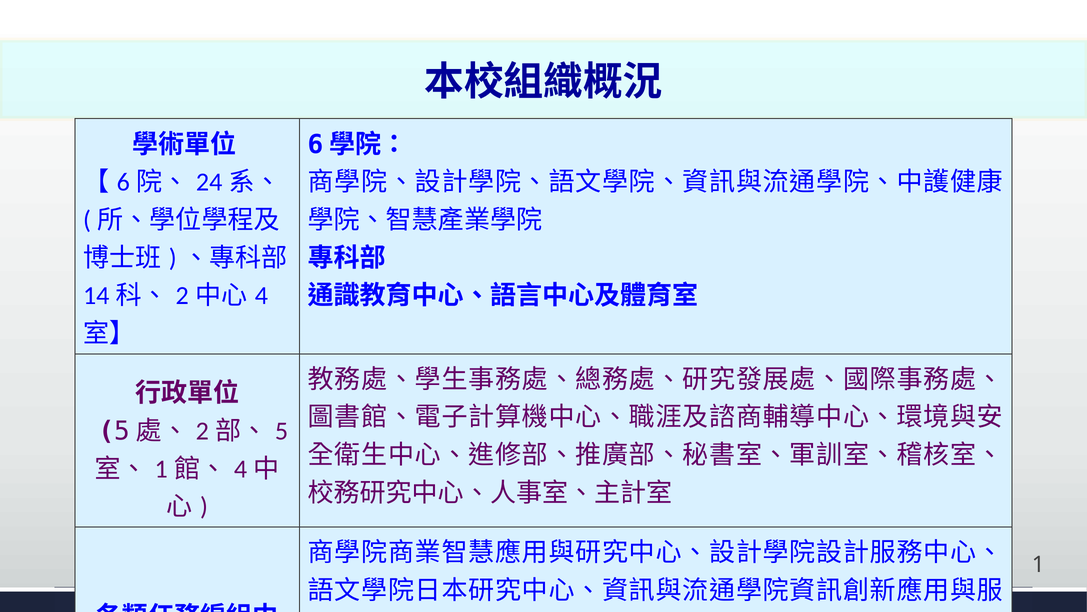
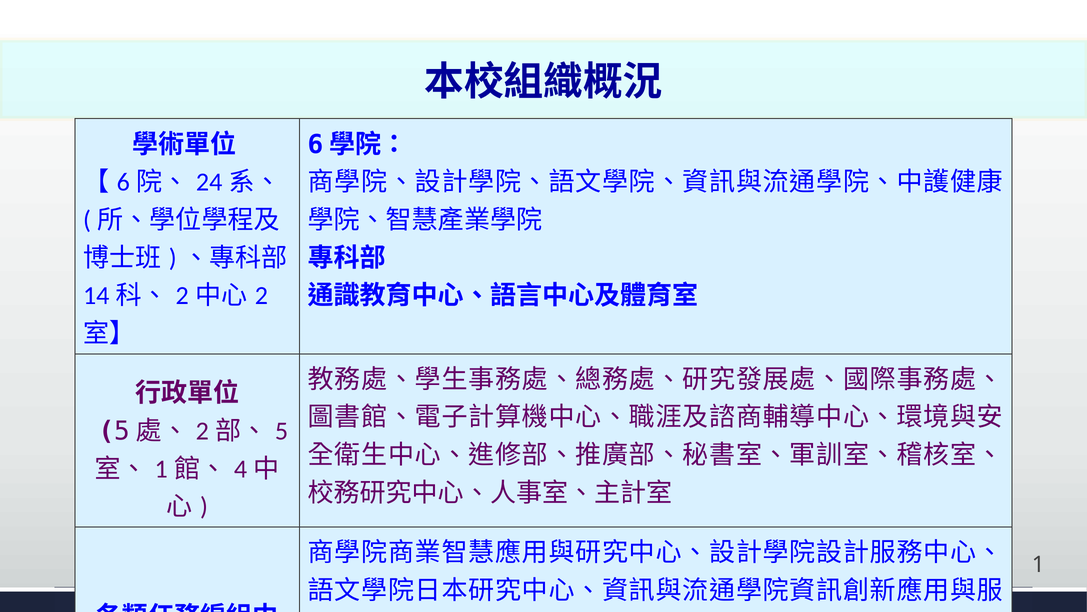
4: 4 -> 2
